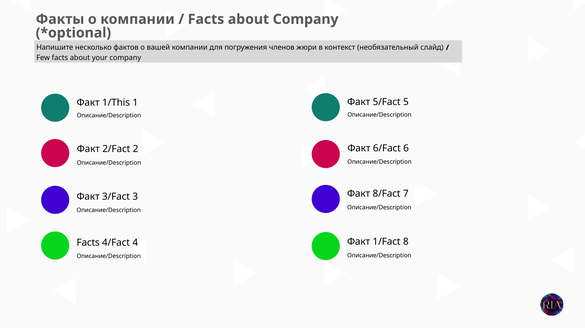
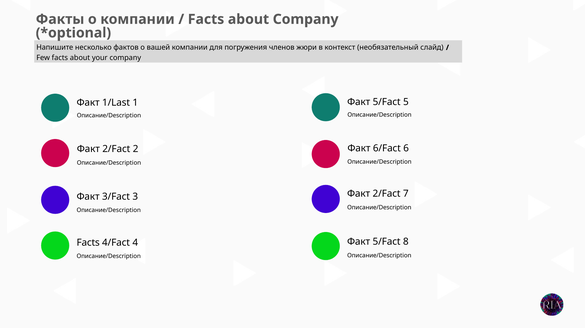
1/This: 1/This -> 1/Last
8/Fact at (387, 194): 8/Fact -> 2/Fact
1/Fact at (387, 242): 1/Fact -> 5/Fact
